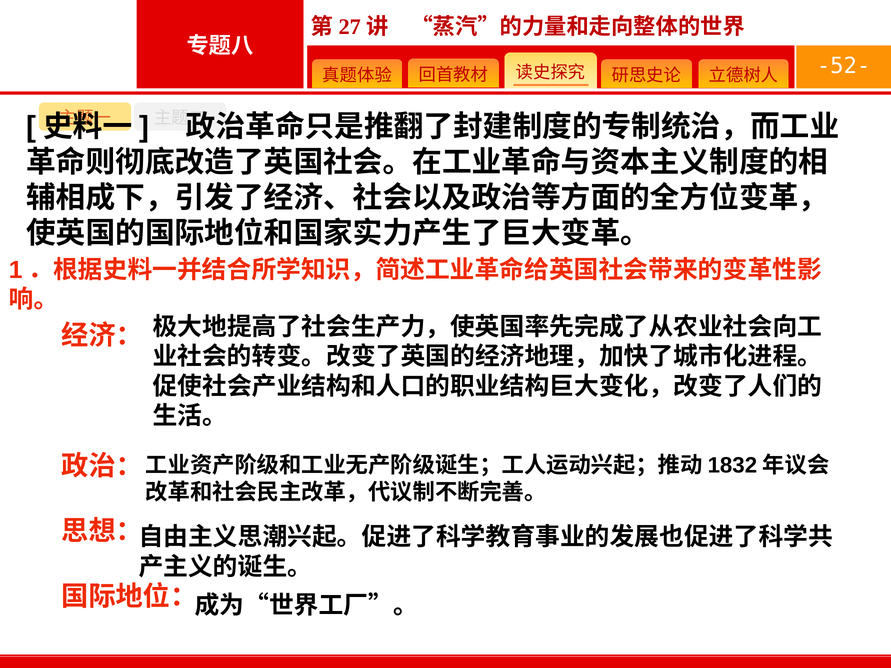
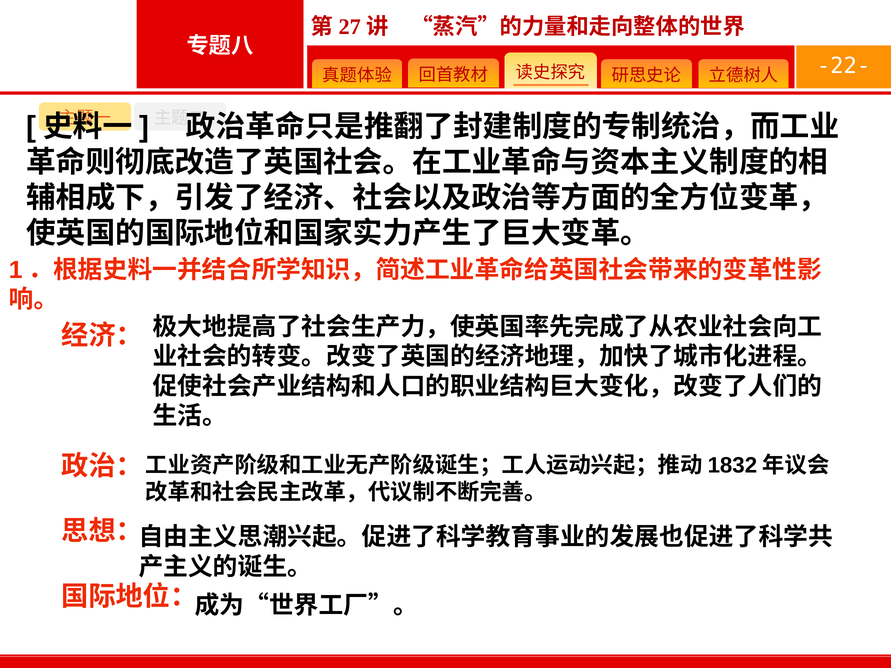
-52-: -52- -> -22-
